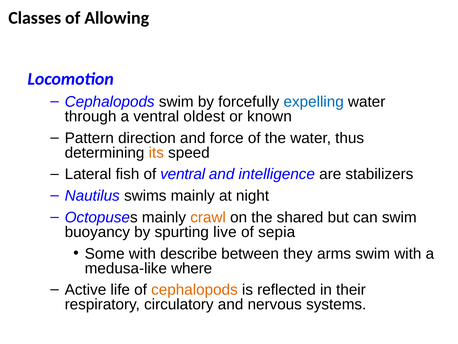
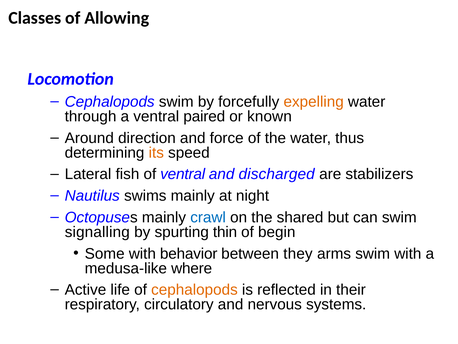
expelling colour: blue -> orange
oldest: oldest -> paired
Pattern: Pattern -> Around
intelligence: intelligence -> discharged
crawl colour: orange -> blue
buoyancy: buoyancy -> signalling
live: live -> thin
sepia: sepia -> begin
describe: describe -> behavior
